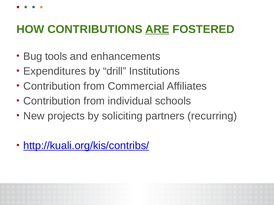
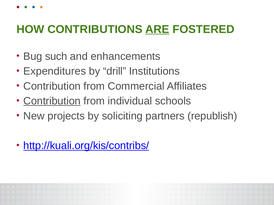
tools: tools -> such
Contribution at (52, 101) underline: none -> present
recurring: recurring -> republish
